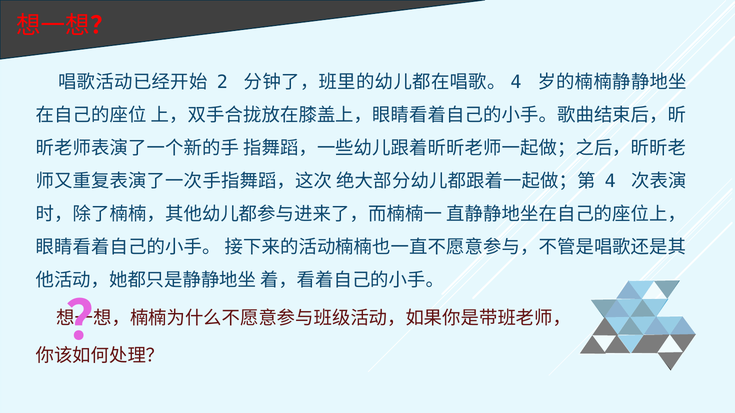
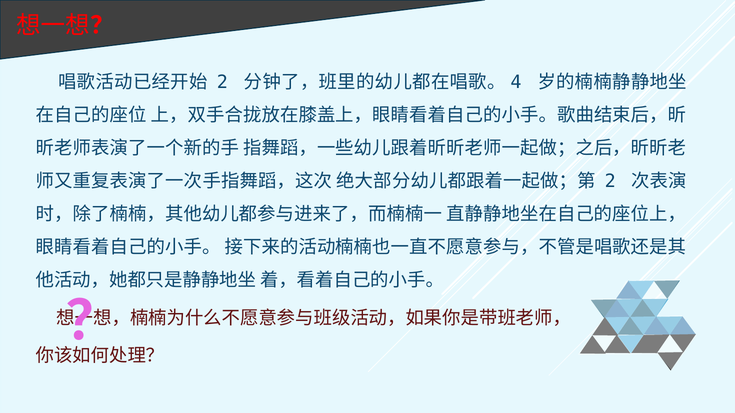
4 at (610, 181): 4 -> 2
